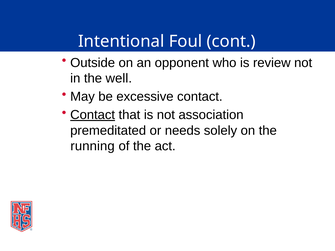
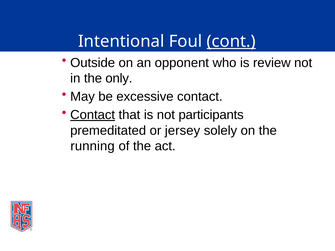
cont underline: none -> present
well: well -> only
association: association -> participants
needs: needs -> jersey
